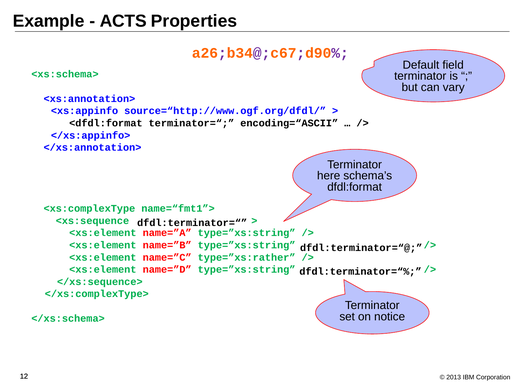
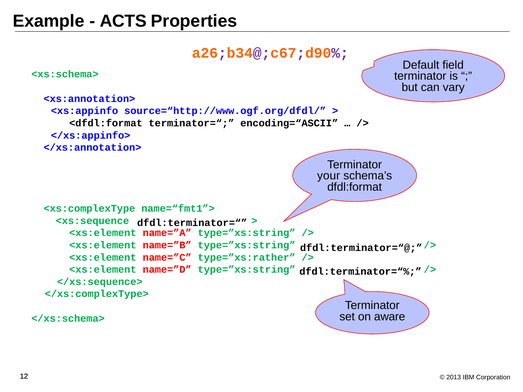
here: here -> your
notice: notice -> aware
